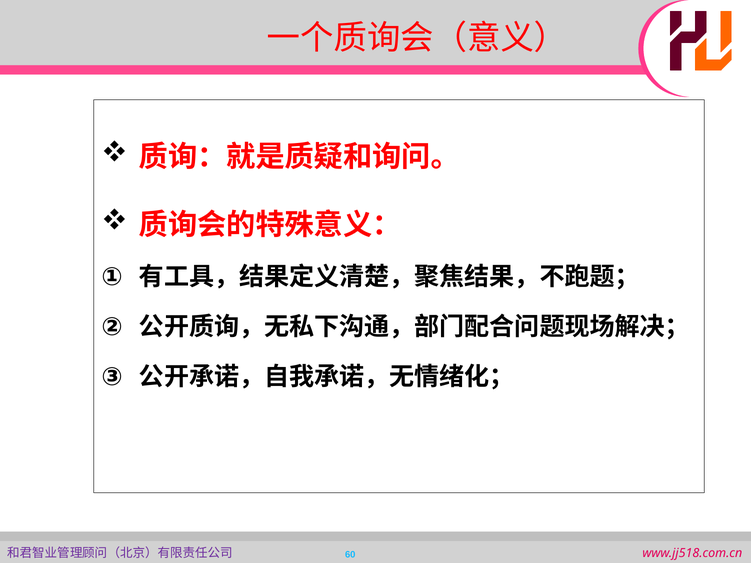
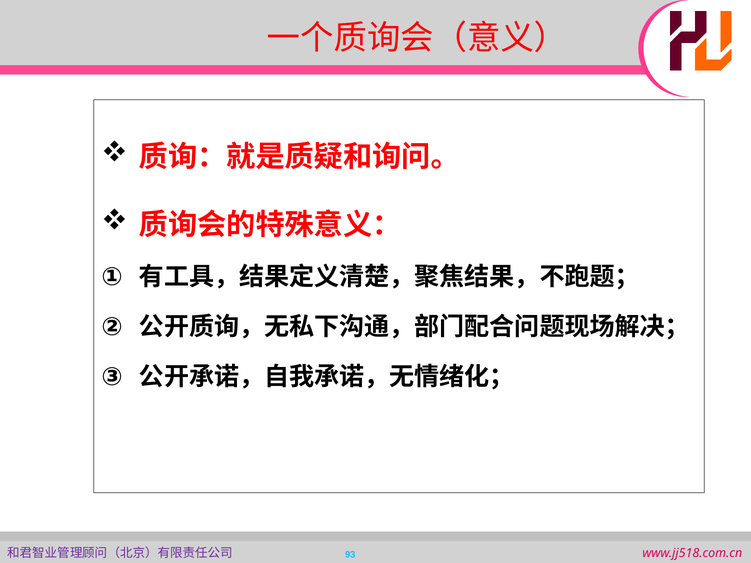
60: 60 -> 93
